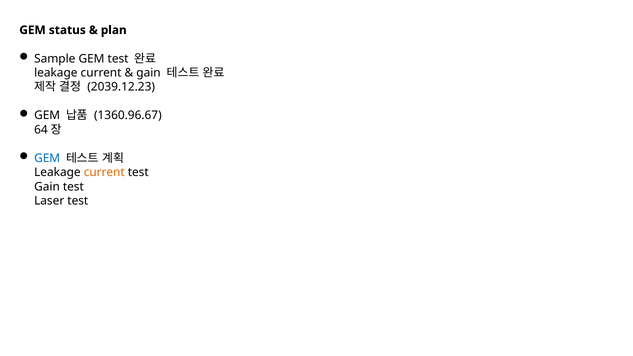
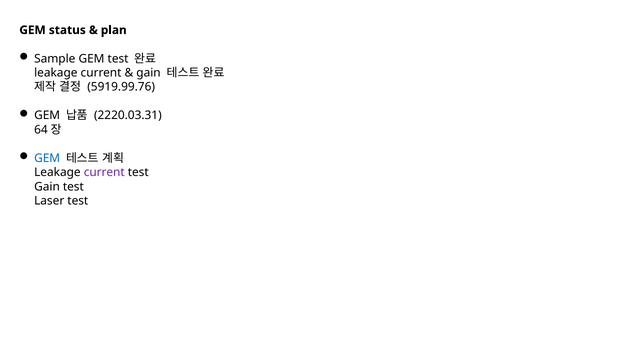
2039.12.23: 2039.12.23 -> 5919.99.76
1360.96.67: 1360.96.67 -> 2220.03.31
current at (104, 173) colour: orange -> purple
